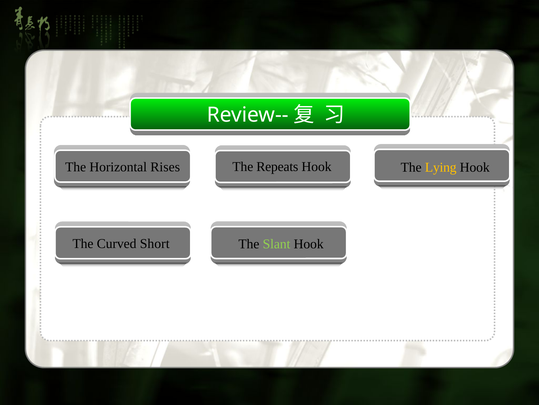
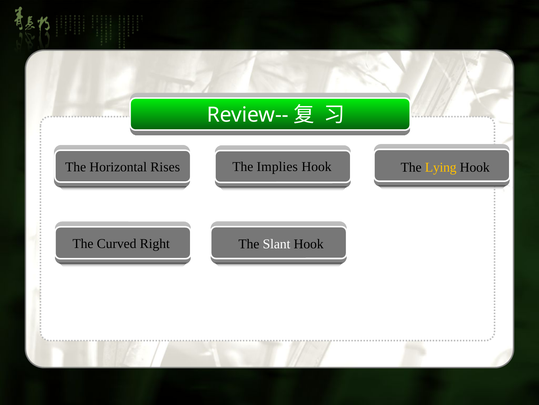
Repeats: Repeats -> Implies
Short: Short -> Right
Slant colour: light green -> white
